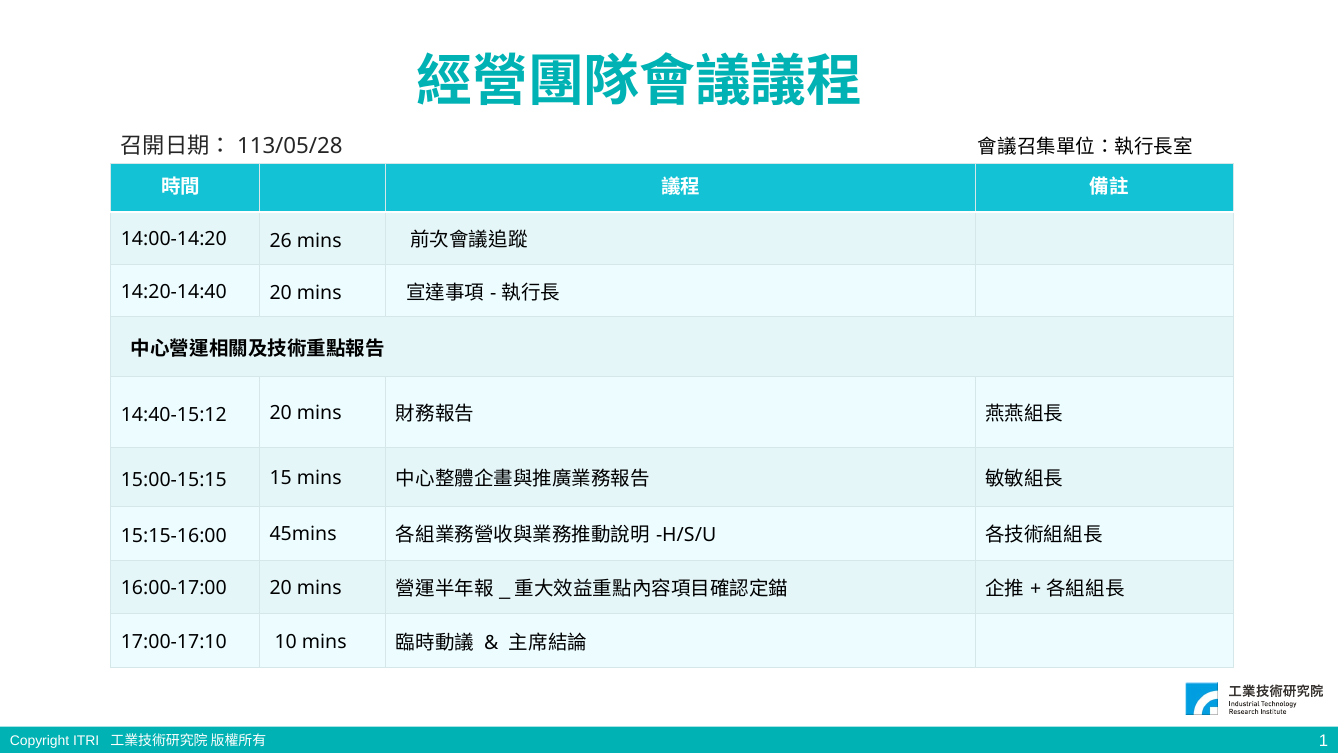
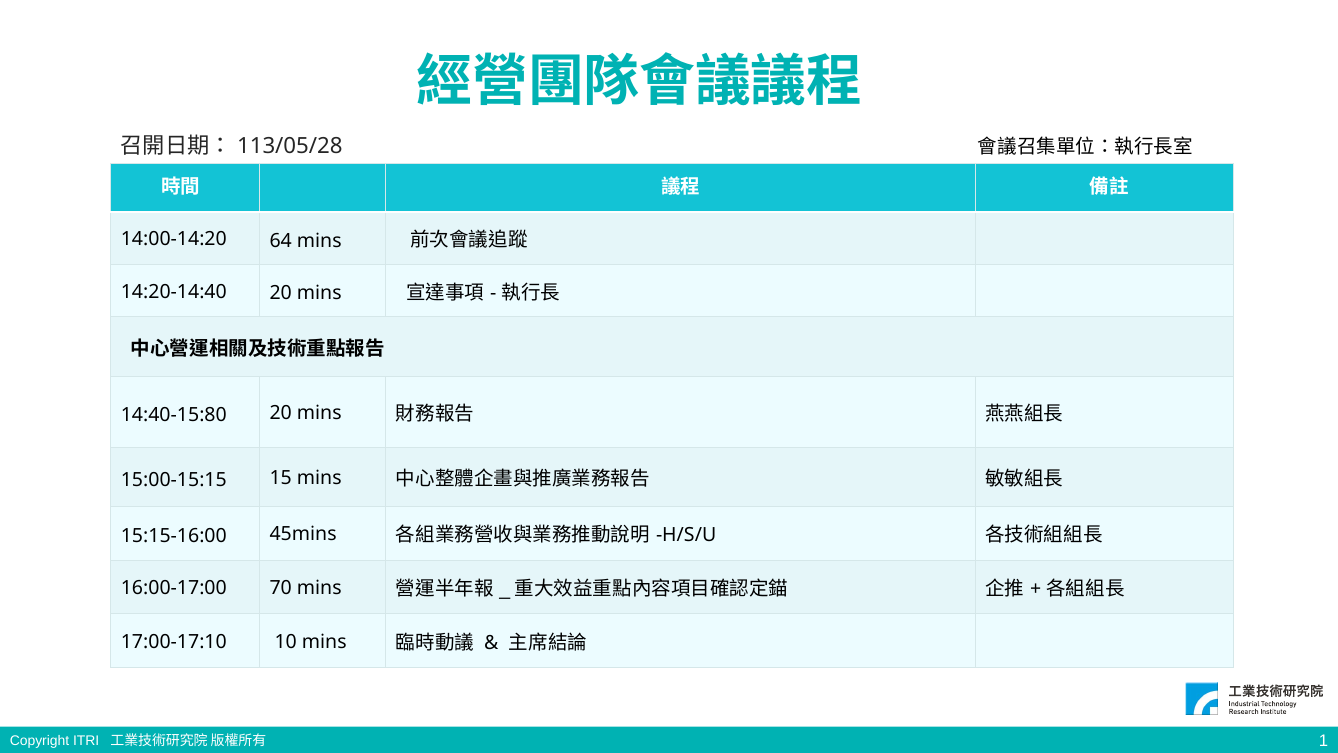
26: 26 -> 64
14:40-15:12: 14:40-15:12 -> 14:40-15:80
16:00-17:00 20: 20 -> 70
